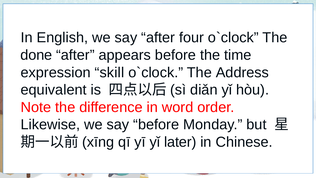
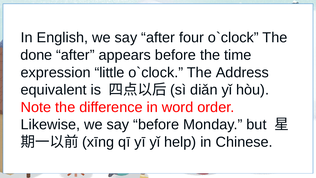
skill: skill -> little
later: later -> help
